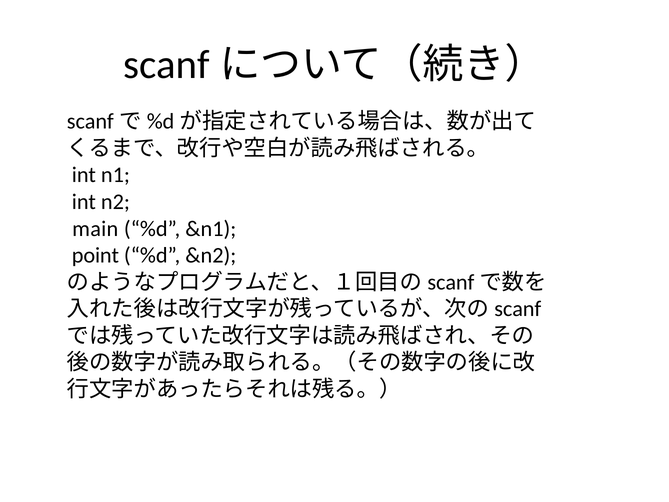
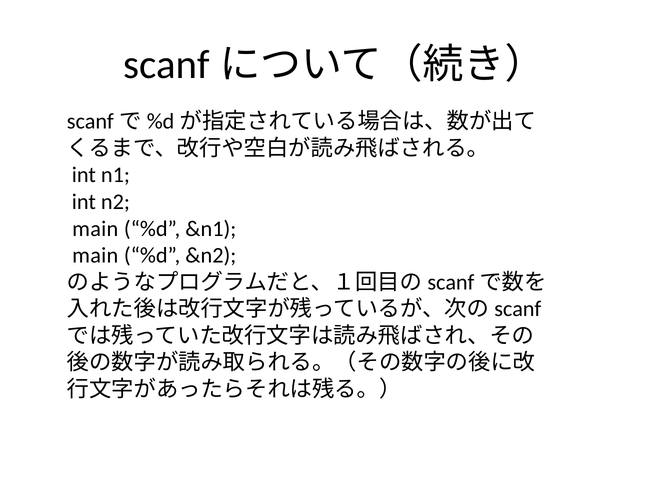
point at (95, 255): point -> main
